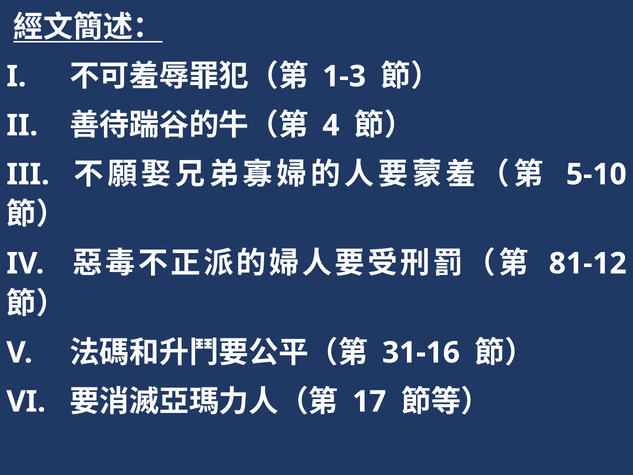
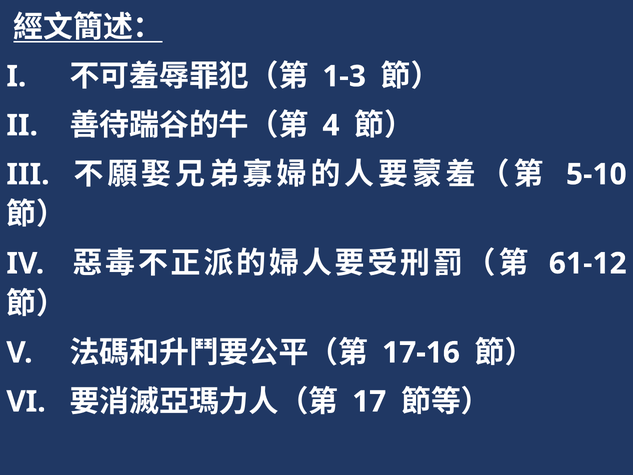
81-12: 81-12 -> 61-12
31-16: 31-16 -> 17-16
